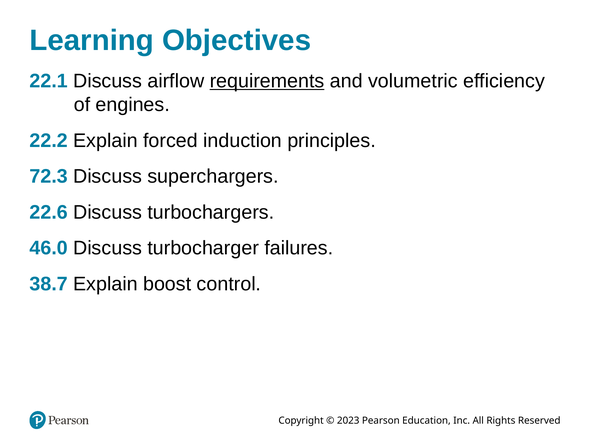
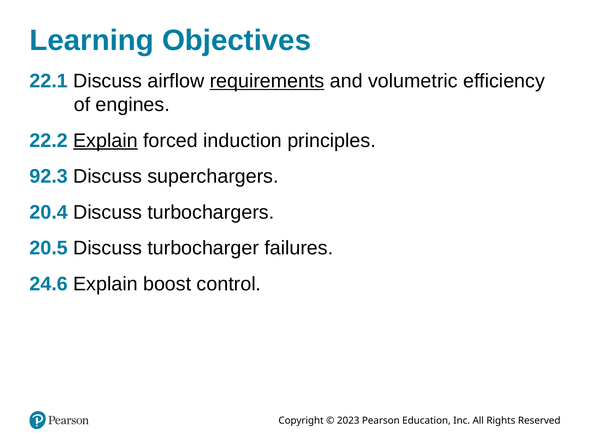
Explain at (105, 141) underline: none -> present
72.3: 72.3 -> 92.3
22.6: 22.6 -> 20.4
46.0: 46.0 -> 20.5
38.7: 38.7 -> 24.6
